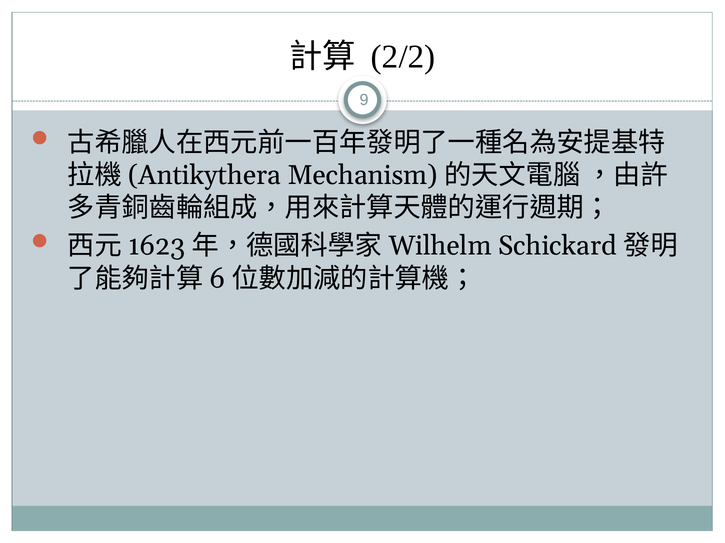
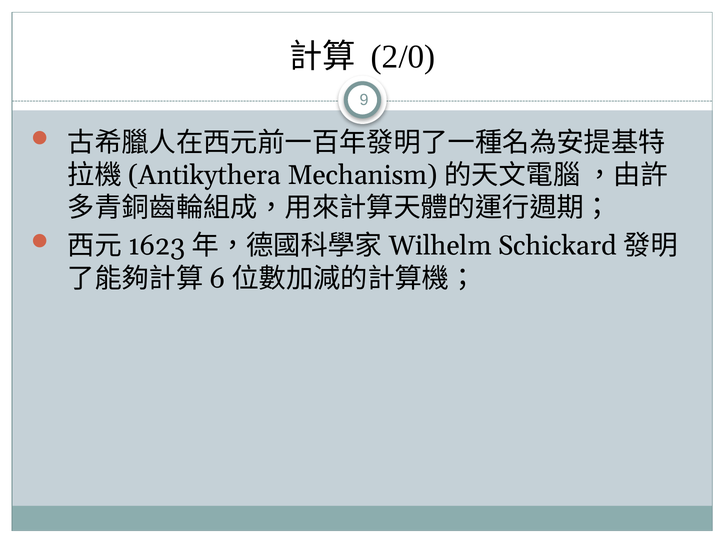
2/2: 2/2 -> 2/0
